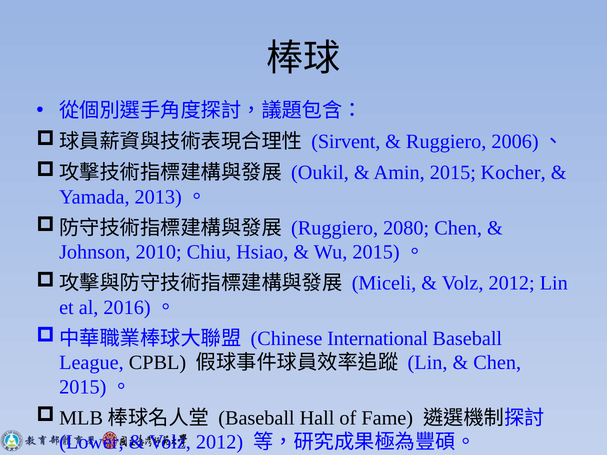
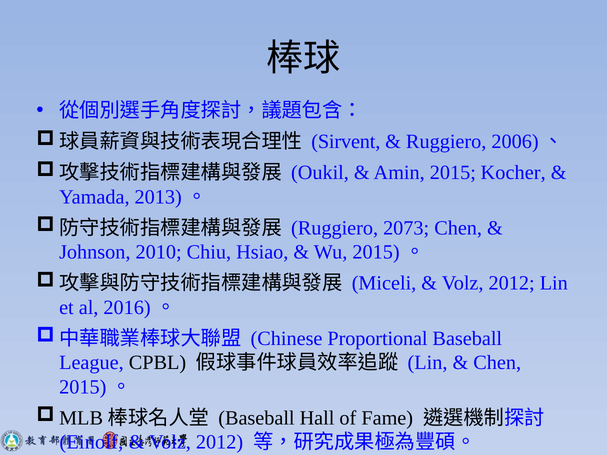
2080: 2080 -> 2073
International: International -> Proportional
Lower: Lower -> Einolf
